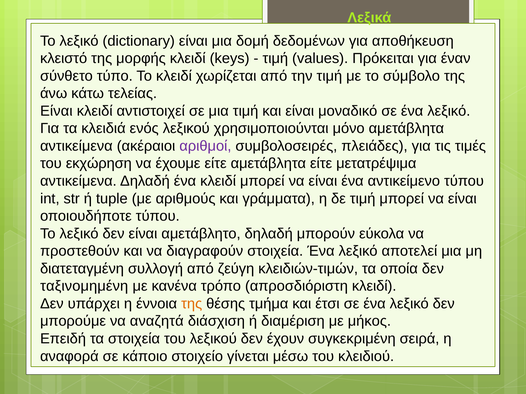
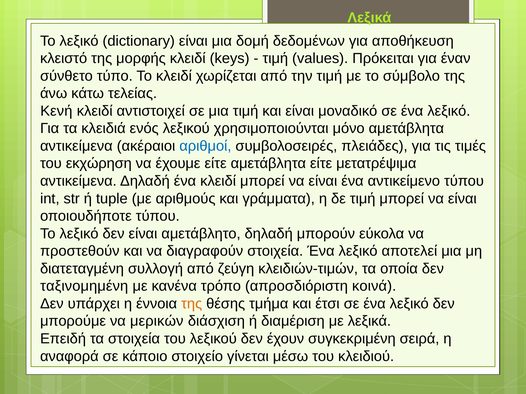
Είναι at (56, 111): Είναι -> Κενή
αριθμοί colour: purple -> blue
απροσδιόριστη κλειδί: κλειδί -> κοινά
αναζητά: αναζητά -> μερικών
με μήκος: μήκος -> λεξικά
